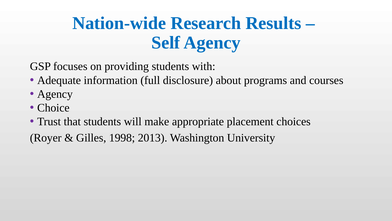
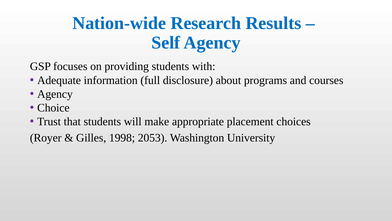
2013: 2013 -> 2053
